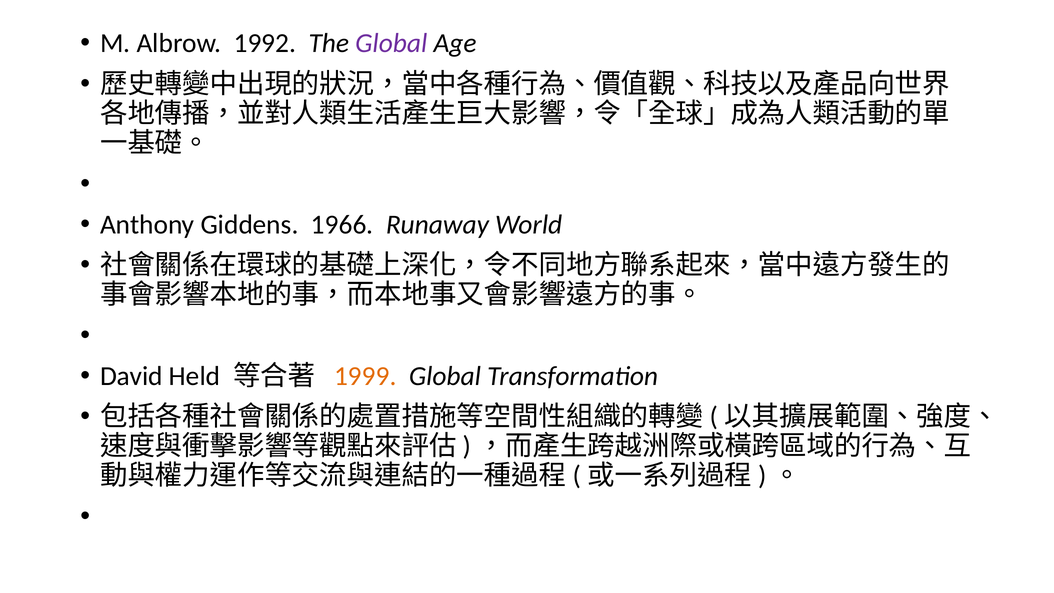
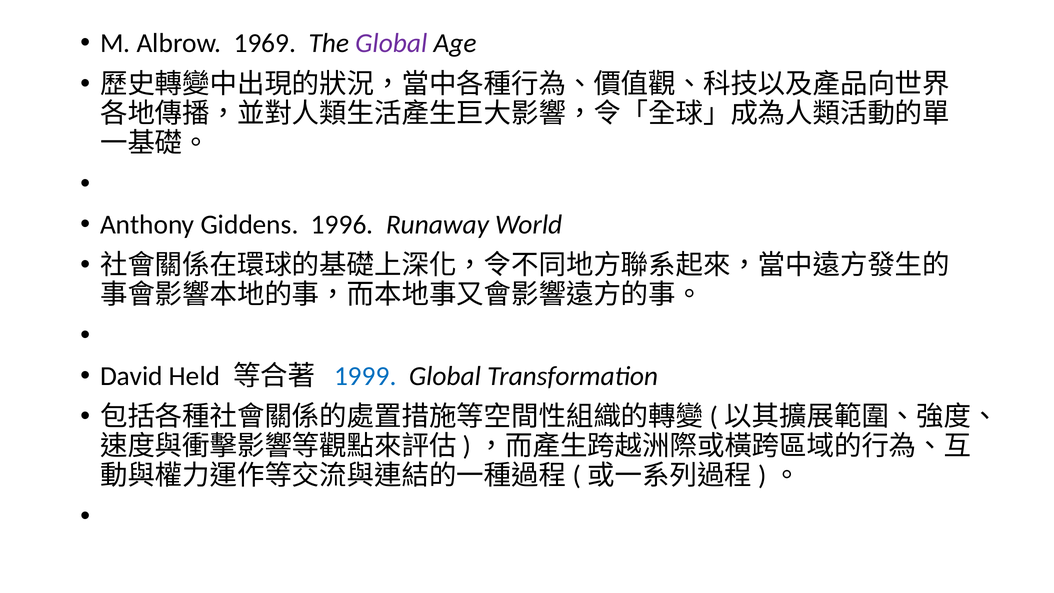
1992: 1992 -> 1969
1966: 1966 -> 1996
1999 colour: orange -> blue
